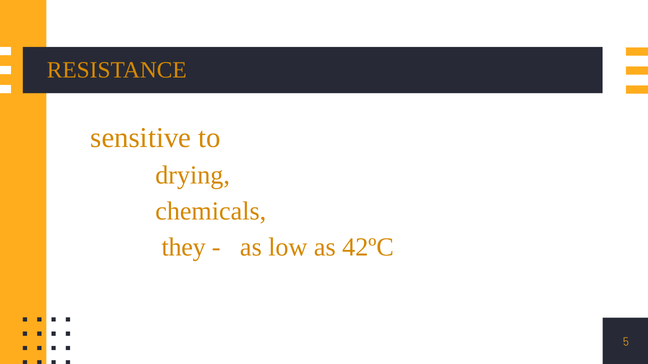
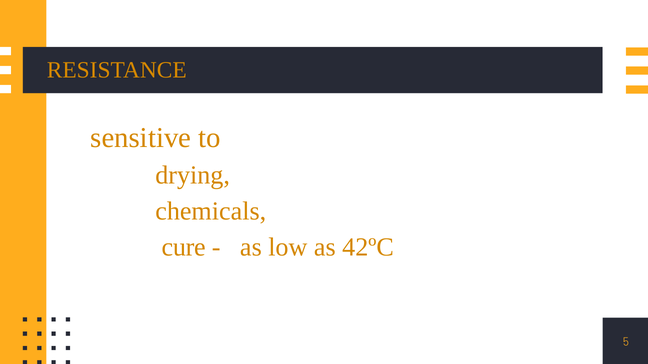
they: they -> cure
